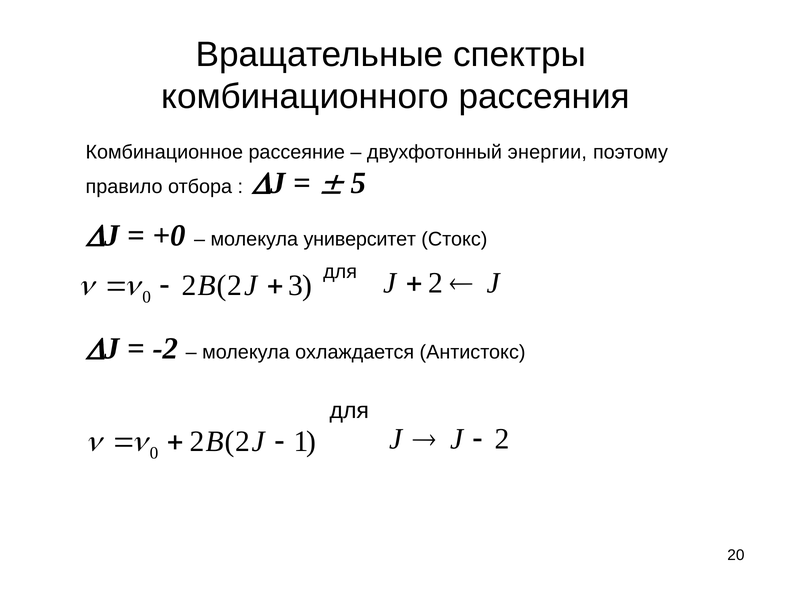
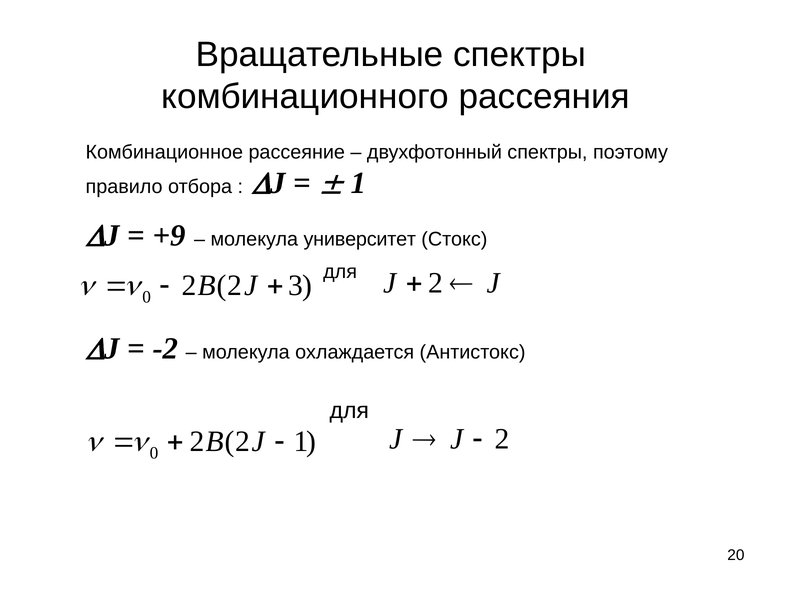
двухфотонный энергии: энергии -> спектры
5 at (358, 183): 5 -> 1
+0: +0 -> +9
